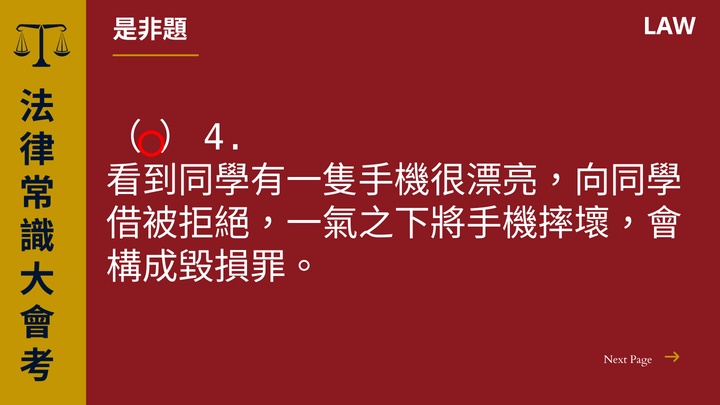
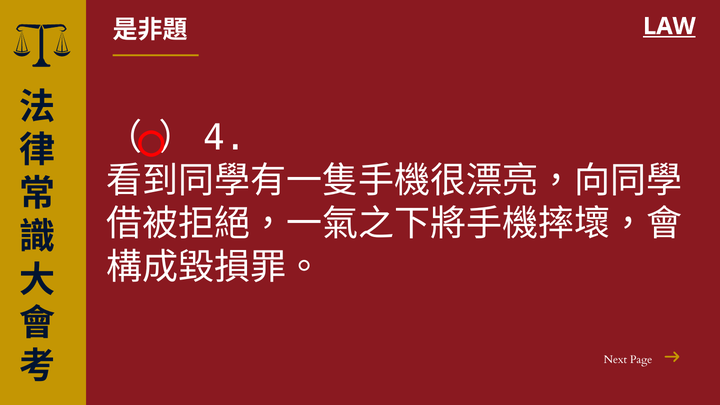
LAW underline: none -> present
